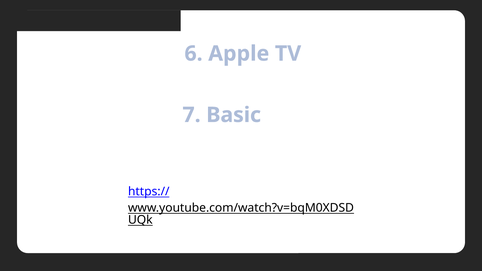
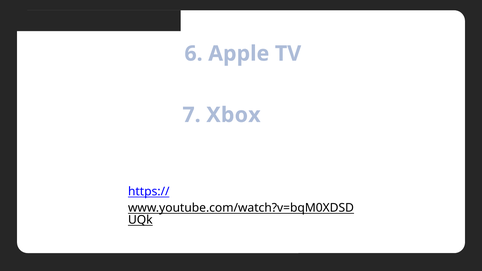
Basic: Basic -> Xbox
